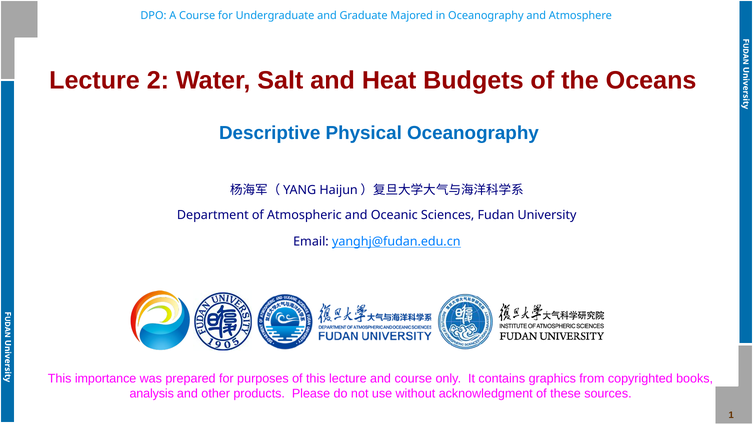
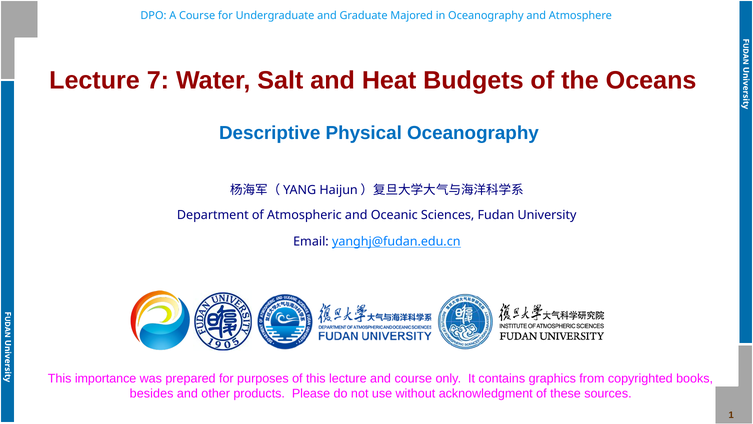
2: 2 -> 7
analysis: analysis -> besides
